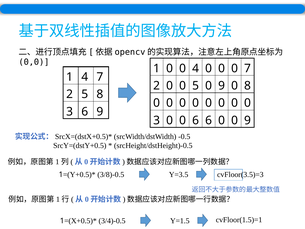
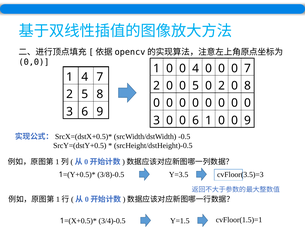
5 0 9: 9 -> 2
6 6: 6 -> 1
